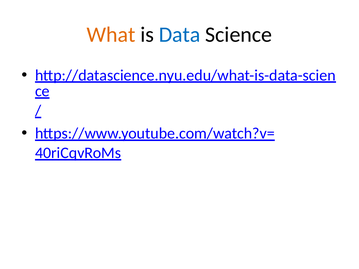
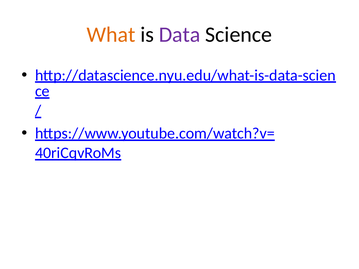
Data colour: blue -> purple
